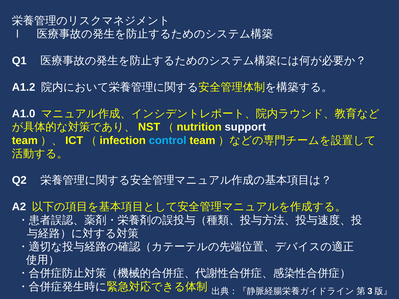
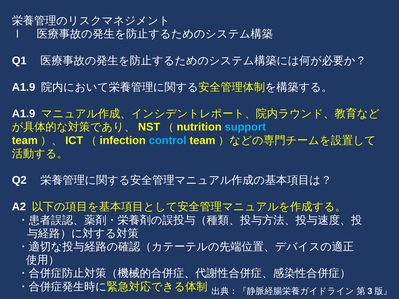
A1.2 at (24, 87): A1.2 -> A1.9
A1.0 at (24, 114): A1.0 -> A1.9
support colour: white -> light blue
